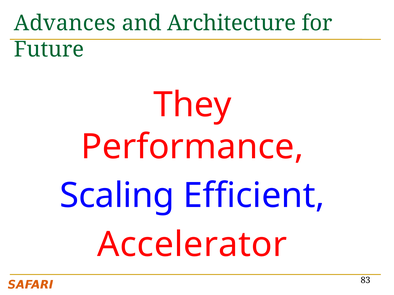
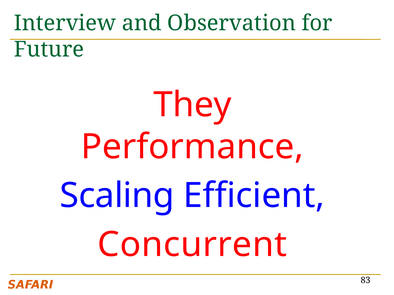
Advances: Advances -> Interview
Architecture: Architecture -> Observation
Accelerator: Accelerator -> Concurrent
